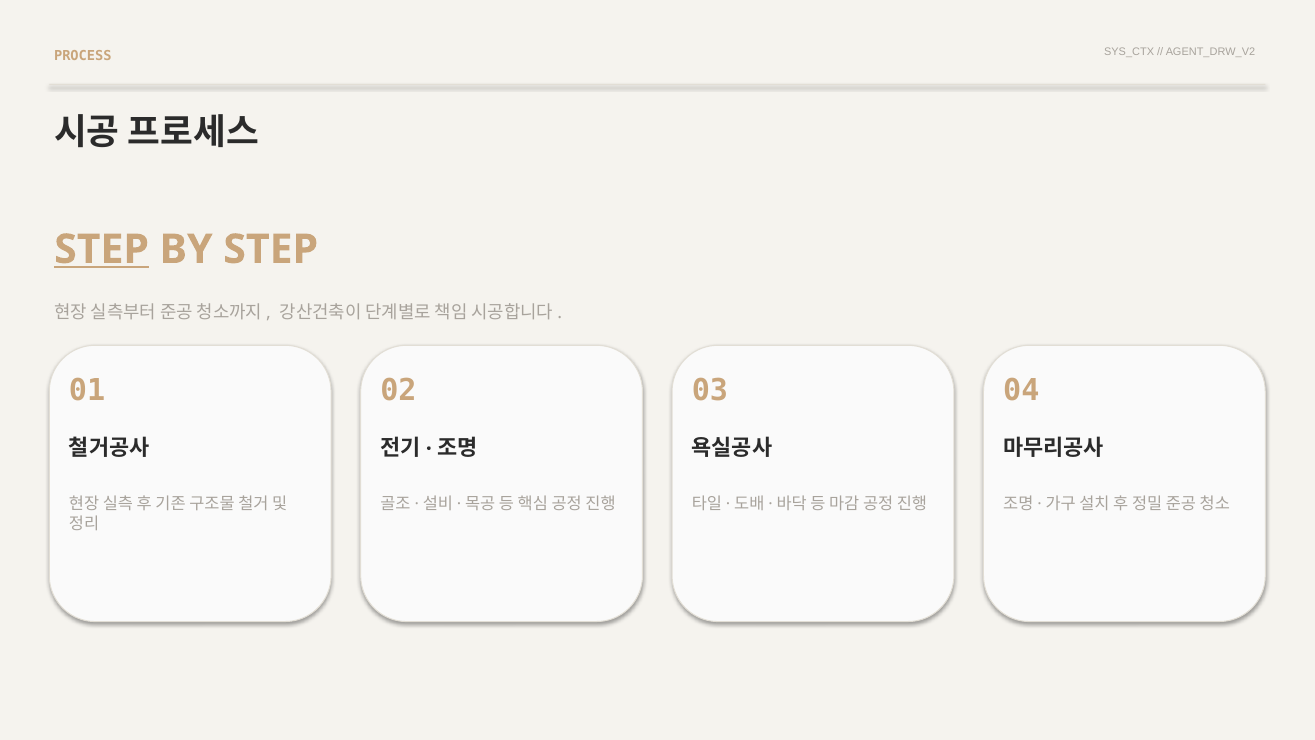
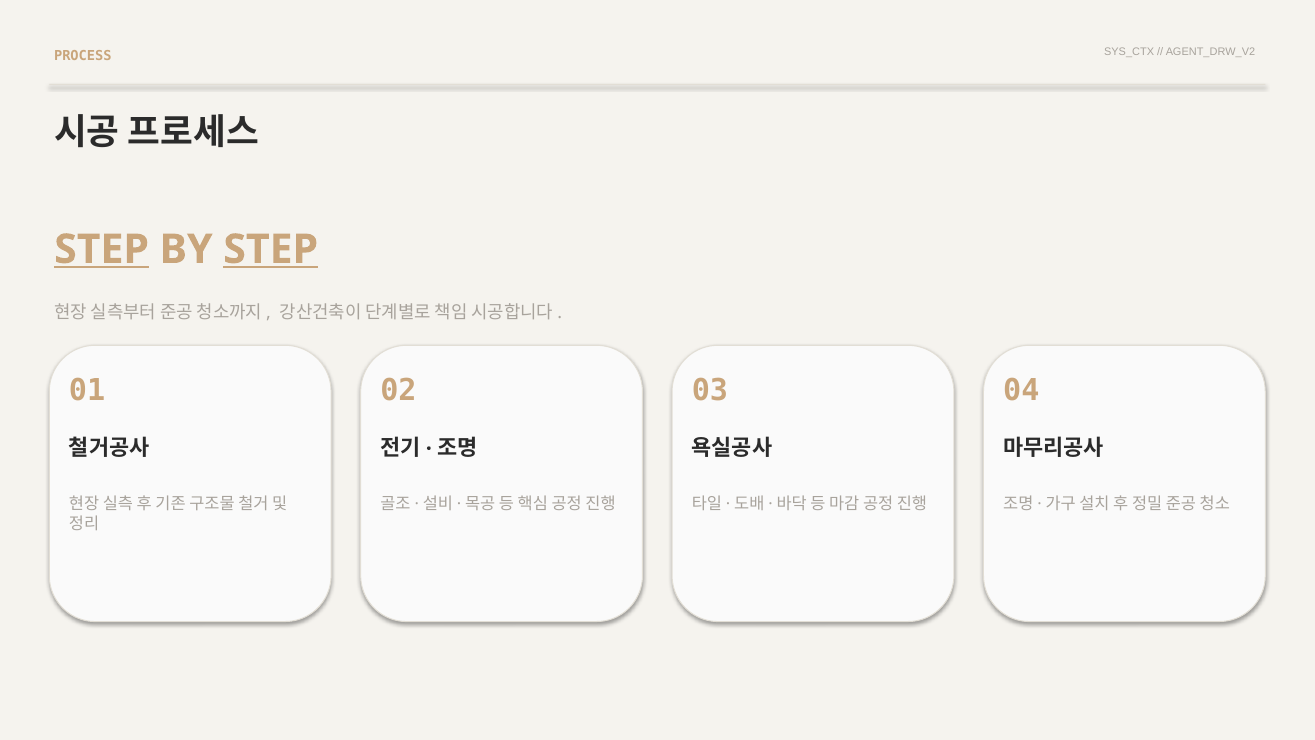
STEP at (271, 249) underline: none -> present
